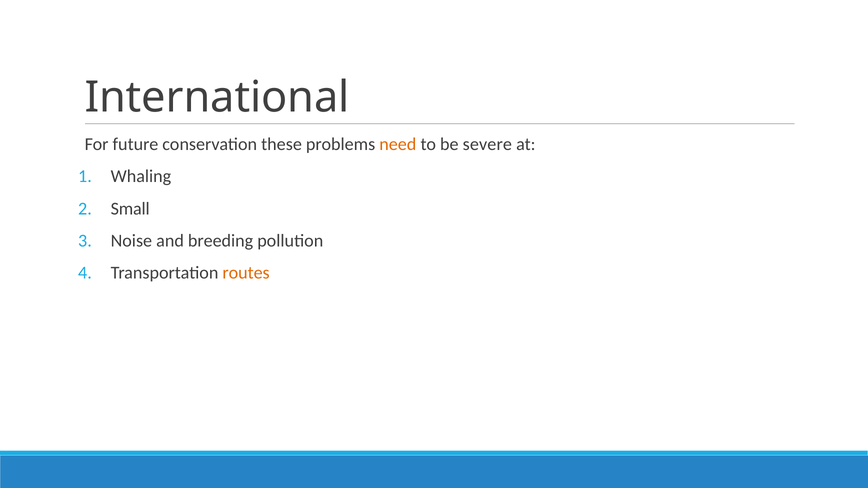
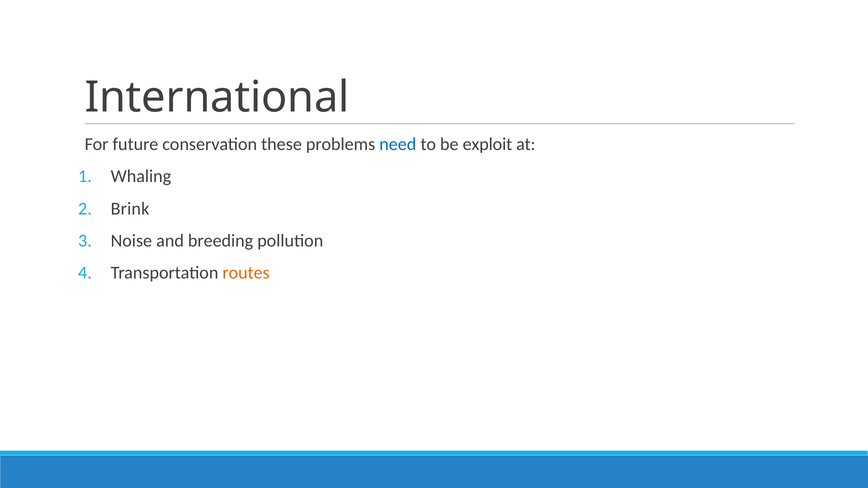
need colour: orange -> blue
severe: severe -> exploit
Small: Small -> Brink
